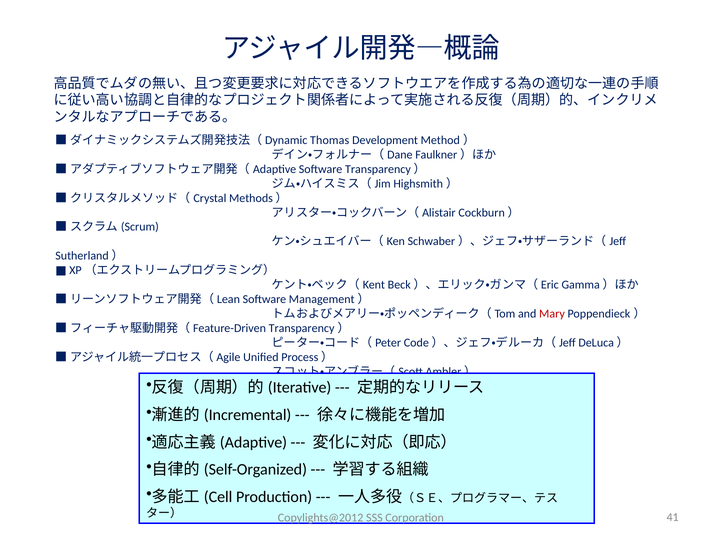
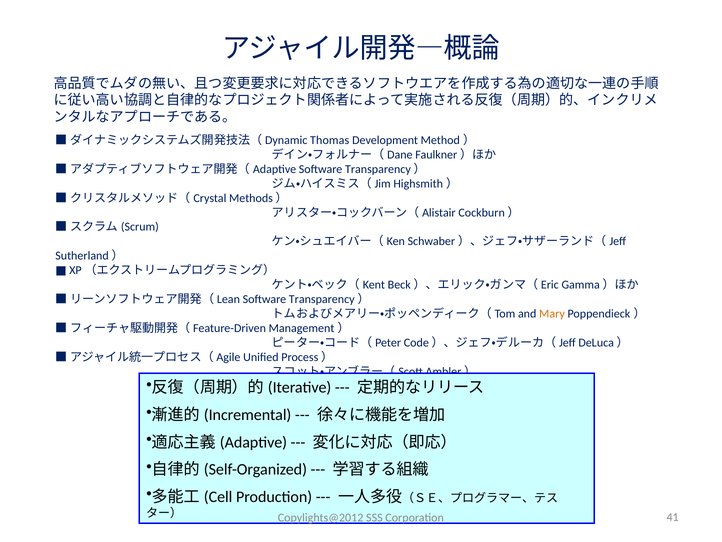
Management at (322, 299): Management -> Transparency
Mary colour: red -> orange
Transparency at (302, 328): Transparency -> Management
